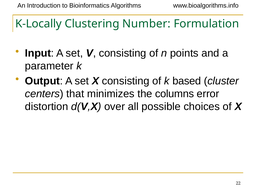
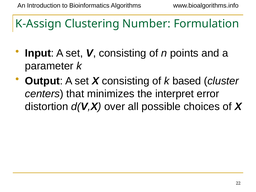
K-Locally: K-Locally -> K-Assign
columns: columns -> interpret
